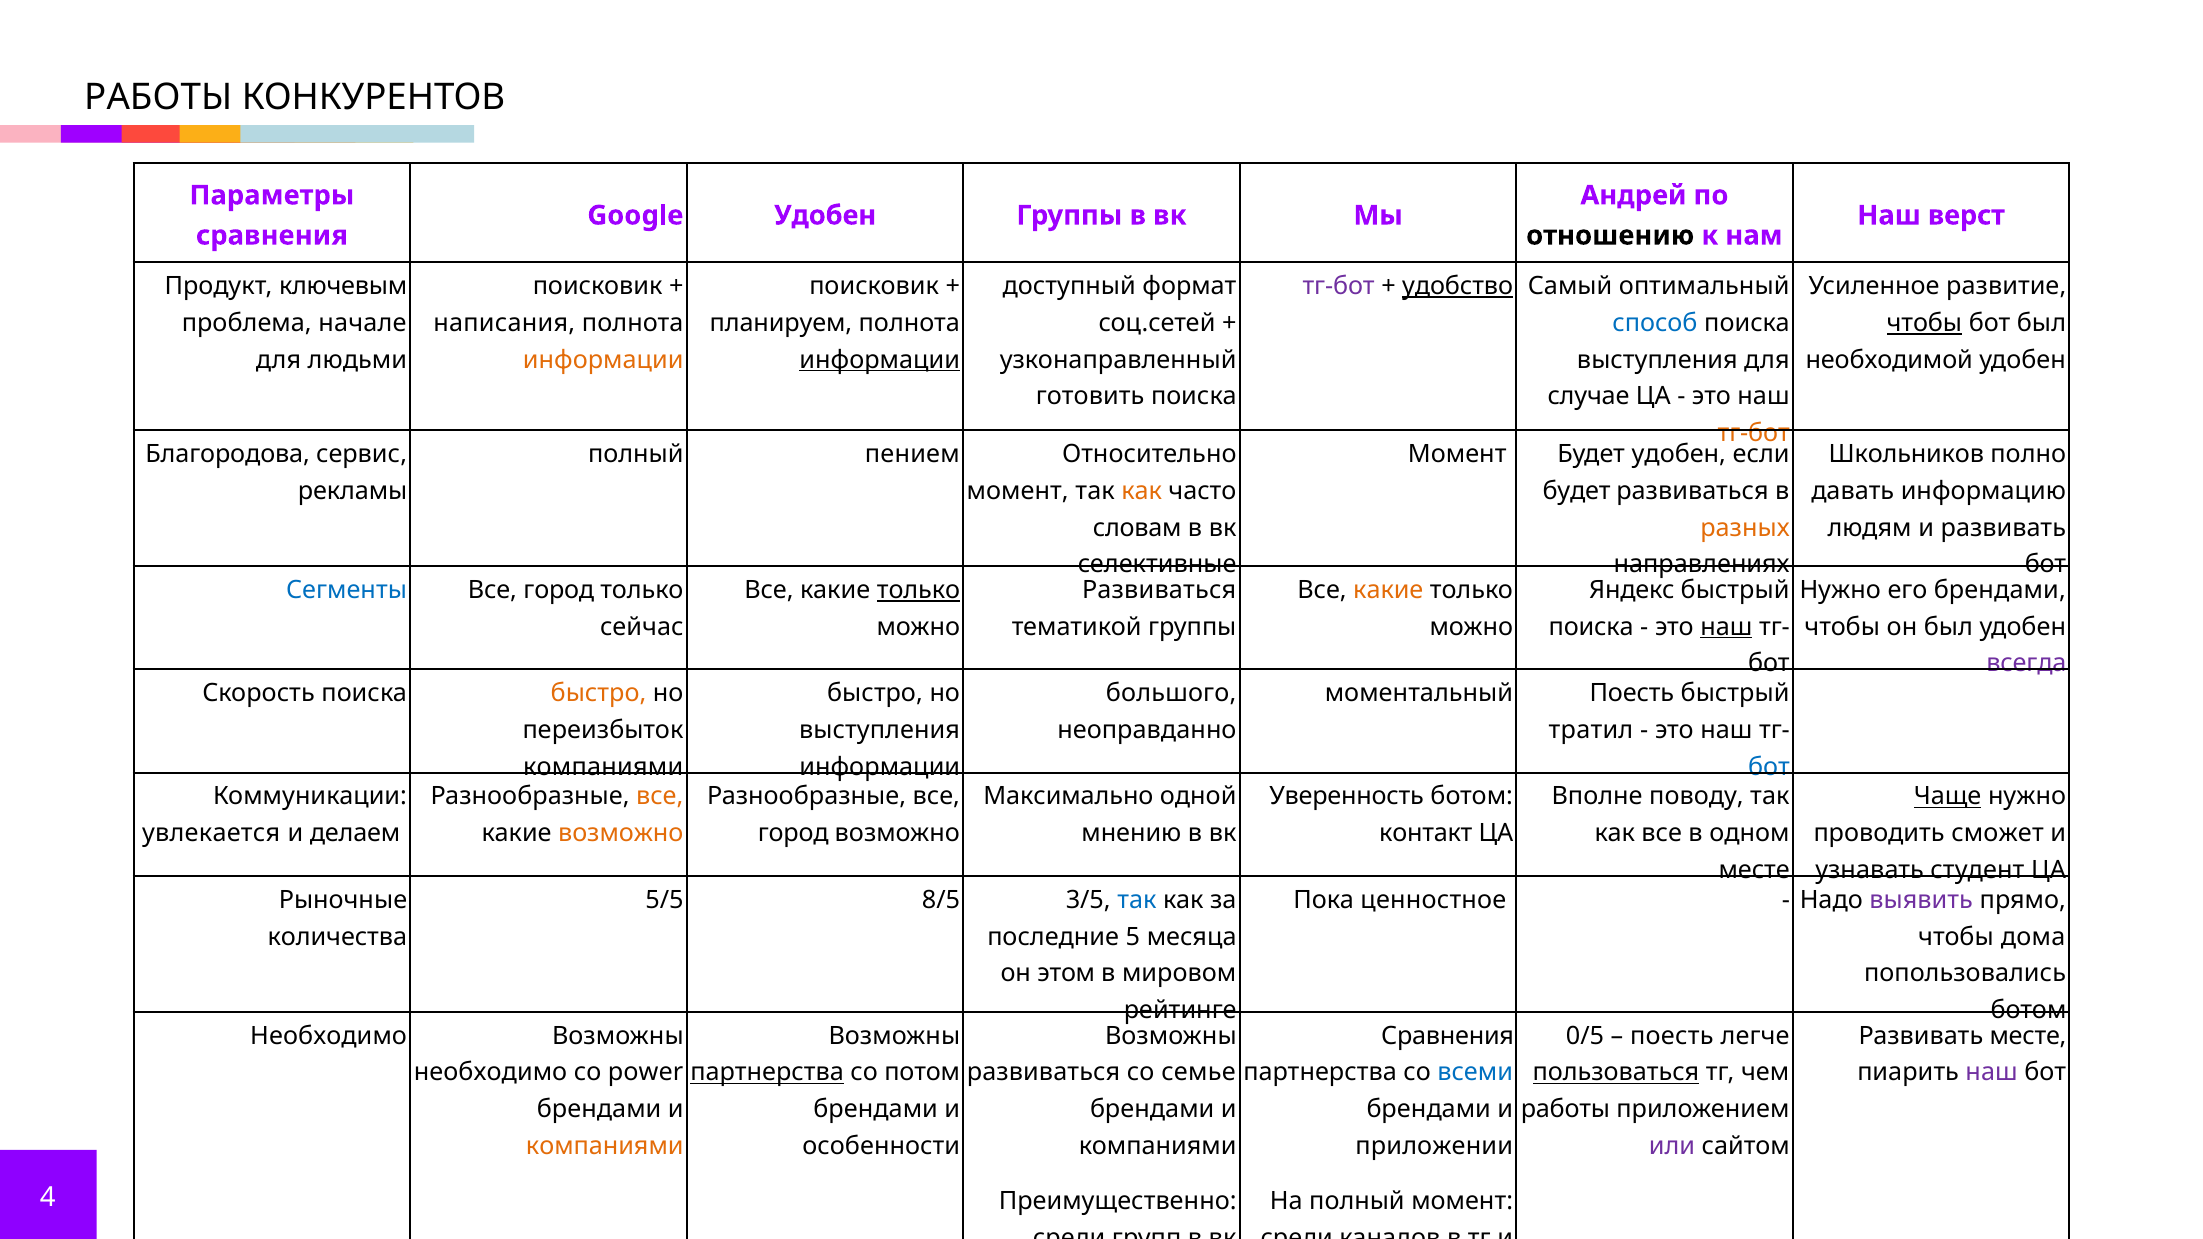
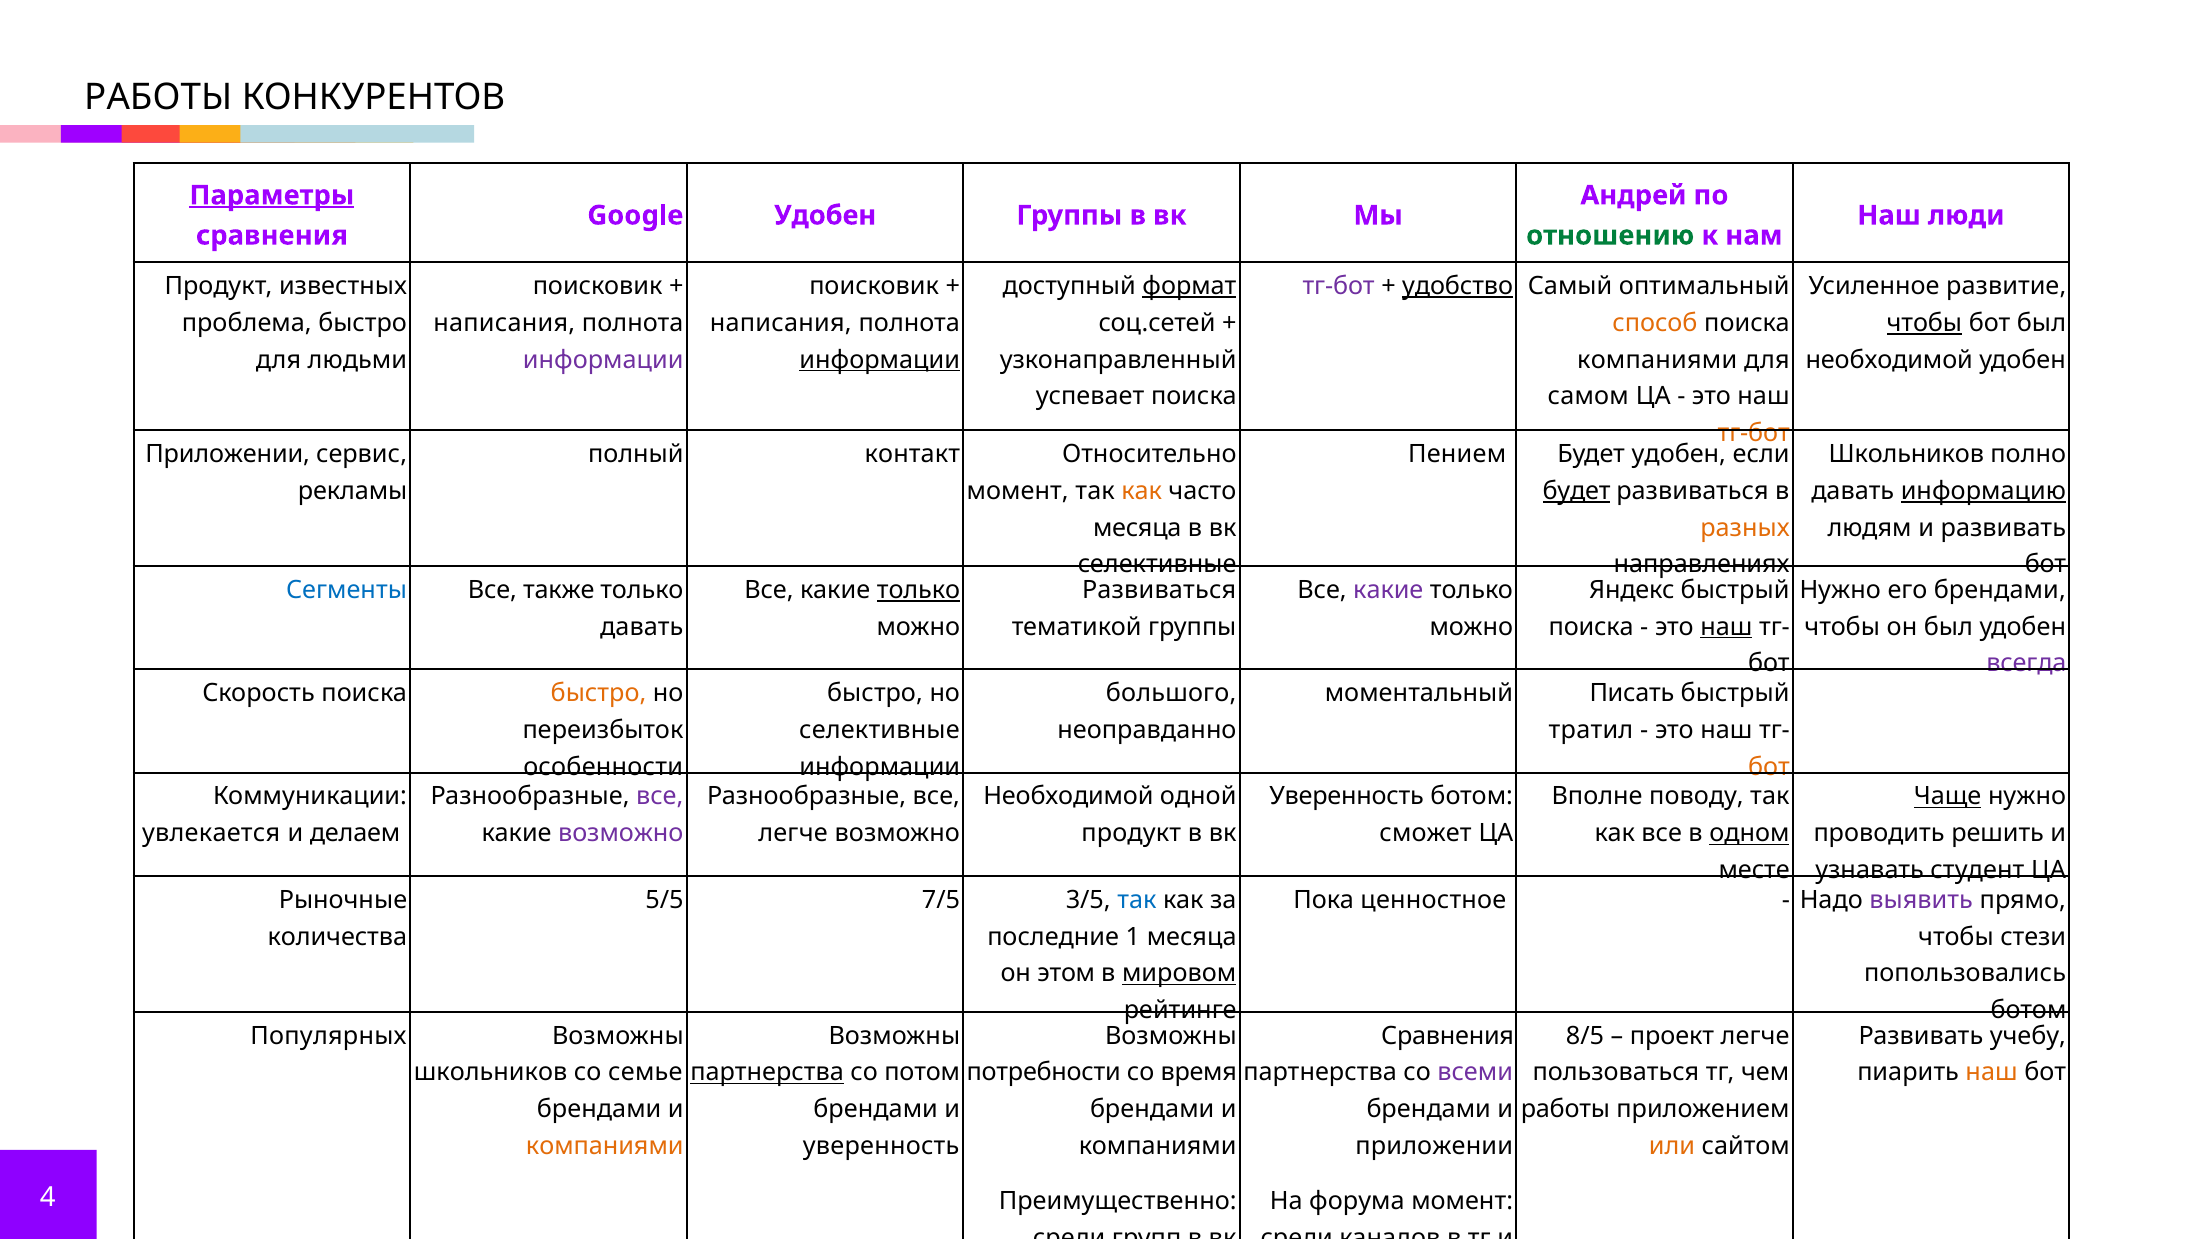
Параметры underline: none -> present
верст: верст -> люди
отношению colour: black -> green
ключевым: ключевым -> известных
формат underline: none -> present
проблема начале: начале -> быстро
планируем at (781, 323): планируем -> написания
способ colour: blue -> orange
информации at (603, 360) colour: orange -> purple
выступления at (1657, 360): выступления -> компаниями
готовить: готовить -> успевает
случае at (1588, 397): случае -> самом
Благородова at (228, 454): Благородова -> Приложении
пением: пением -> контакт
Момент at (1457, 454): Момент -> Пением
будет at (1577, 491) underline: none -> present
информацию underline: none -> present
словам at (1137, 528): словам -> месяца
город at (559, 590): город -> также
какие at (1388, 590) colour: orange -> purple
сейчас at (642, 627): сейчас -> давать
моментальный Поесть: Поесть -> Писать
выступления at (879, 730): выступления -> селективные
компаниями at (603, 767): компаниями -> особенности
бот at (1769, 767) colour: blue -> orange
все at (660, 797) colour: orange -> purple
Максимально at (1068, 797): Максимально -> Необходимой
возможно at (621, 834) colour: orange -> purple
город at (793, 834): город -> легче
мнению at (1131, 834): мнению -> продукт
контакт: контакт -> сможет
одном underline: none -> present
сможет: сможет -> решить
8/5: 8/5 -> 7/5
5: 5 -> 1
дома: дома -> стези
мировом underline: none -> present
Необходимо at (329, 1036): Необходимо -> Популярных
0/5: 0/5 -> 8/5
поесть at (1672, 1036): поесть -> проект
Развивать месте: месте -> учебу
необходимо at (491, 1073): необходимо -> школьников
power: power -> семье
развиваться at (1044, 1073): развиваться -> потребности
семье: семье -> время
всеми colour: blue -> purple
пользоваться underline: present -> none
наш at (1992, 1073) colour: purple -> orange
особенности at (881, 1146): особенности -> уверенность
или colour: purple -> orange
На полный: полный -> форума
